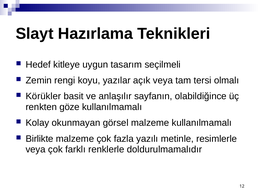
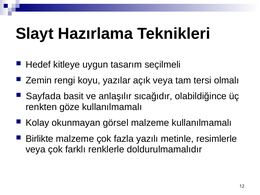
Körükler: Körükler -> Sayfada
sayfanın: sayfanın -> sıcağıdır
